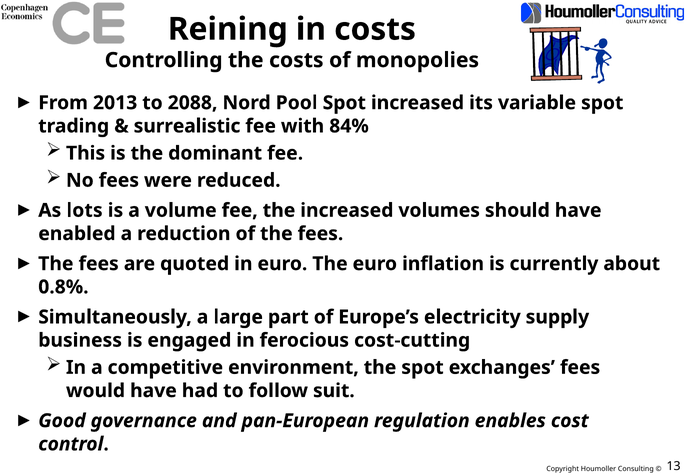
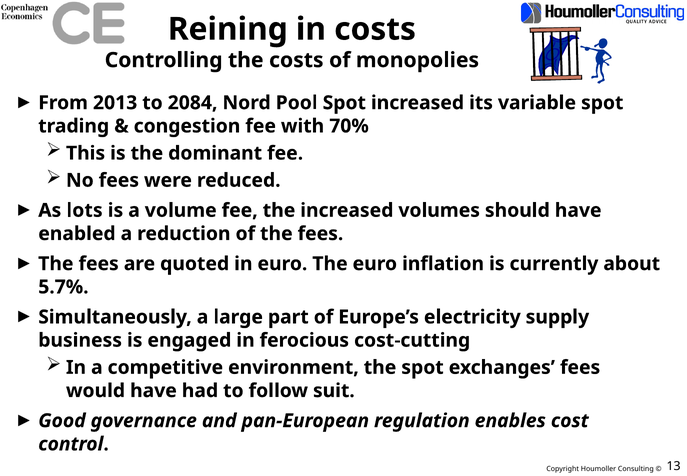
2088: 2088 -> 2084
surrealistic: surrealistic -> congestion
84%: 84% -> 70%
0.8%: 0.8% -> 5.7%
